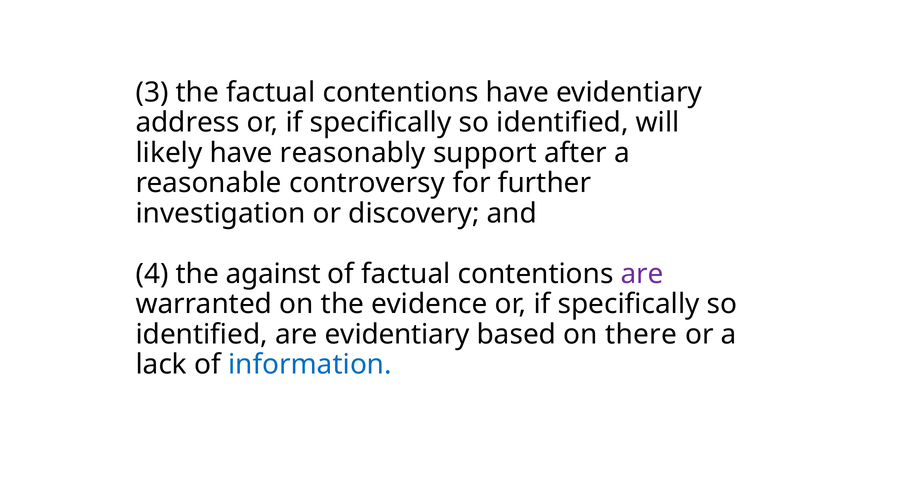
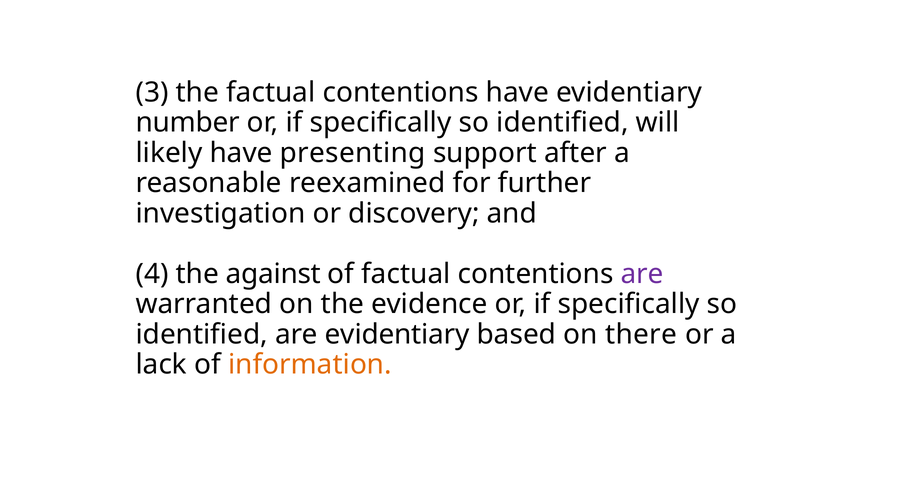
address: address -> number
reasonably: reasonably -> presenting
controversy: controversy -> reexamined
information colour: blue -> orange
